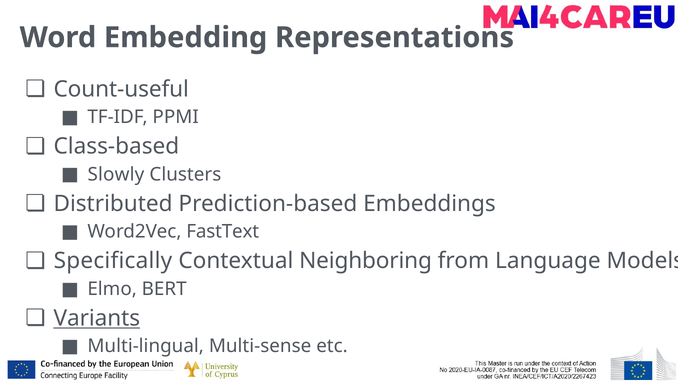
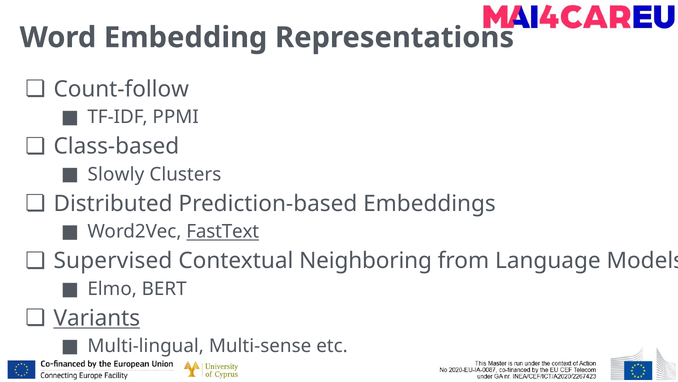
Count-useful: Count-useful -> Count-follow
FastText underline: none -> present
Specifically: Specifically -> Supervised
